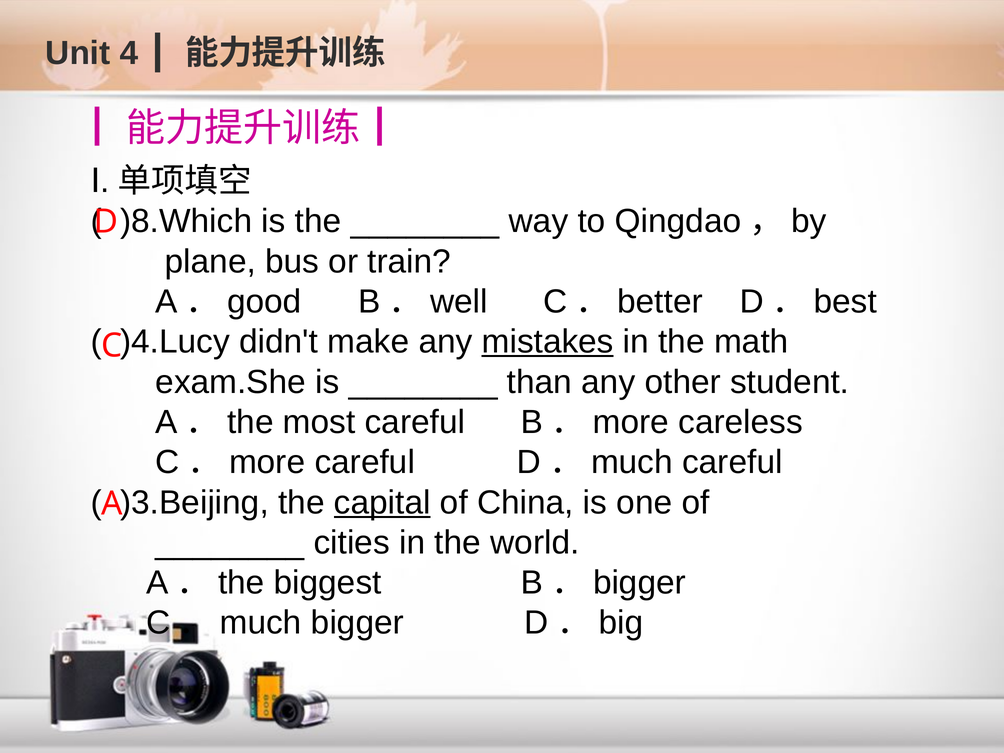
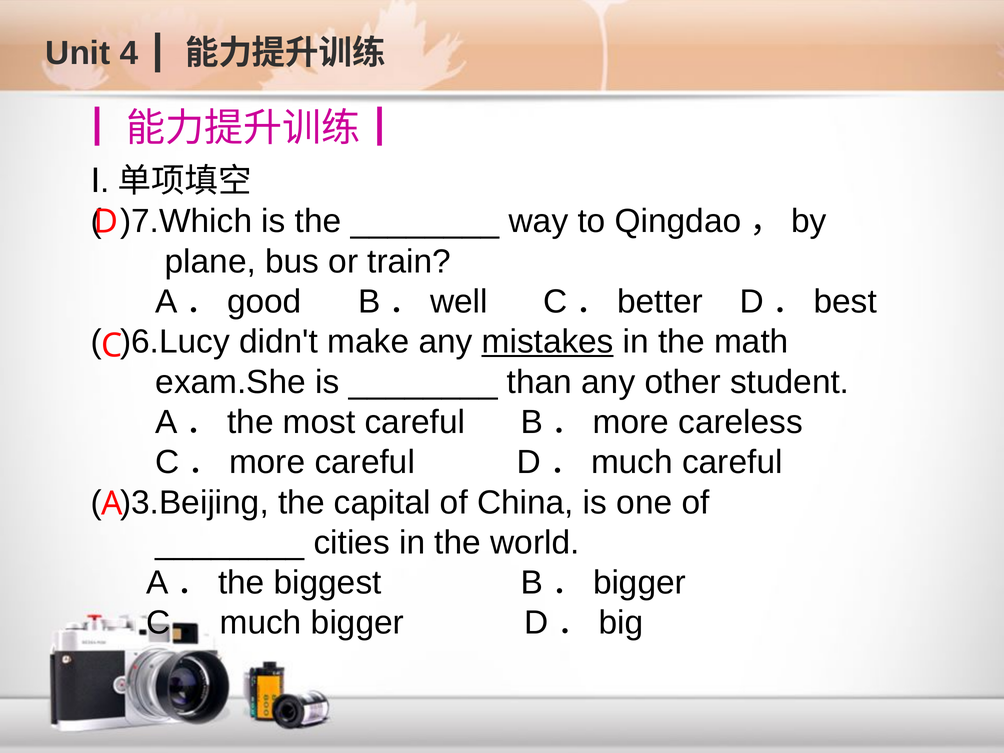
)8.Which: )8.Which -> )7.Which
)4.Lucy: )4.Lucy -> )6.Lucy
capital underline: present -> none
